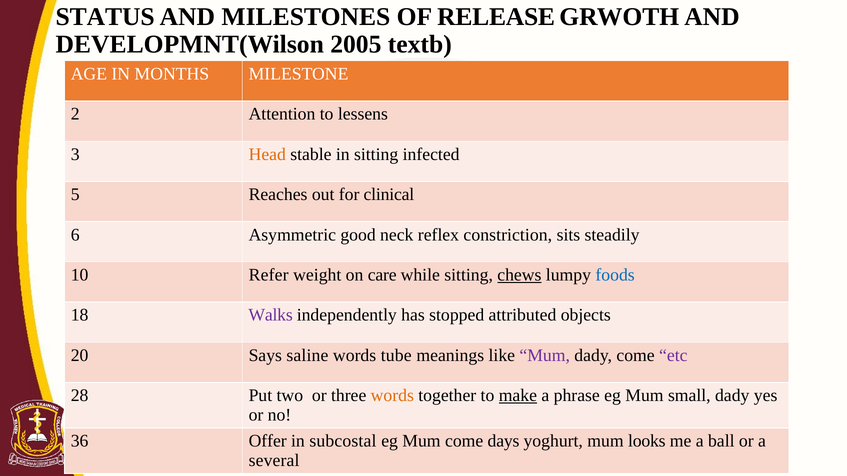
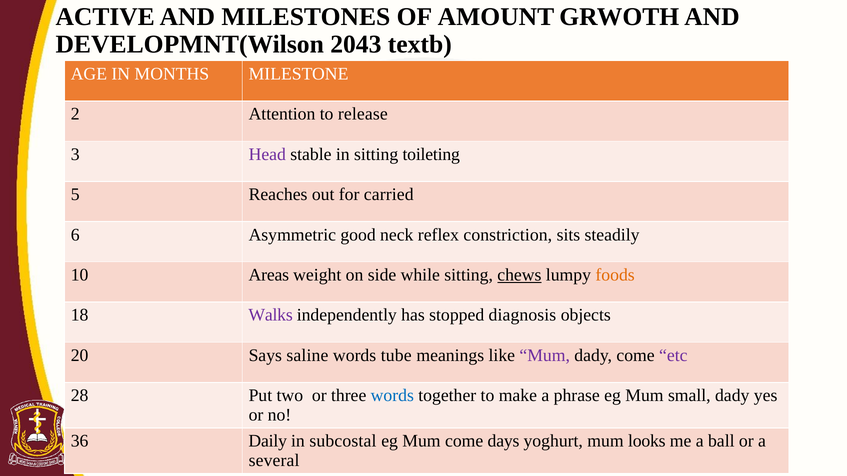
STATUS: STATUS -> ACTIVE
RELEASE: RELEASE -> AMOUNT
2005: 2005 -> 2043
lessens: lessens -> release
Head colour: orange -> purple
infected: infected -> toileting
clinical: clinical -> carried
Refer: Refer -> Areas
care: care -> side
foods colour: blue -> orange
attributed: attributed -> diagnosis
words at (392, 396) colour: orange -> blue
make underline: present -> none
Offer: Offer -> Daily
